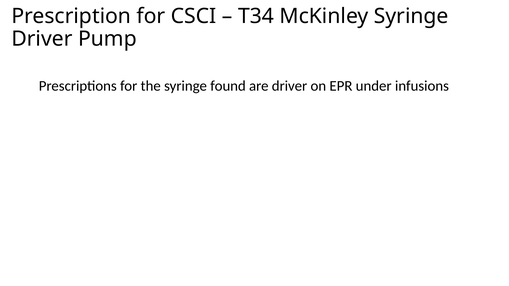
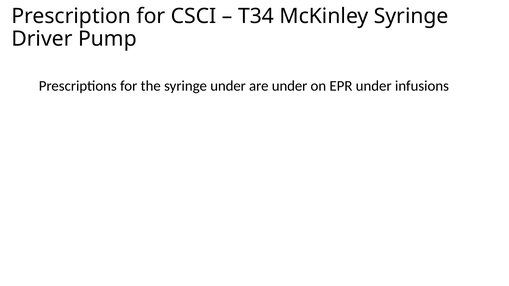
syringe found: found -> under
are driver: driver -> under
